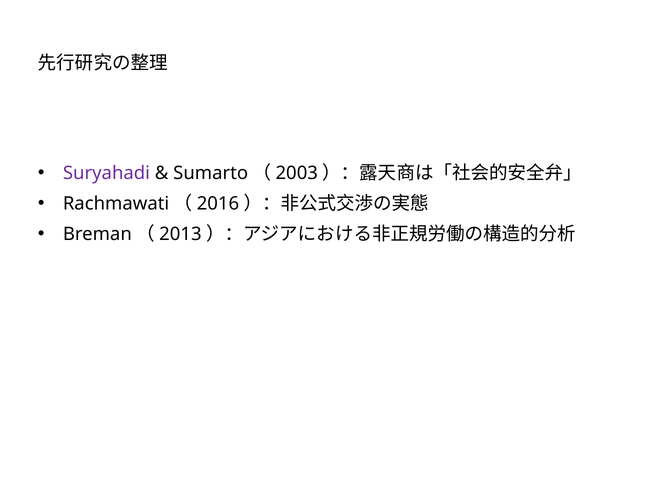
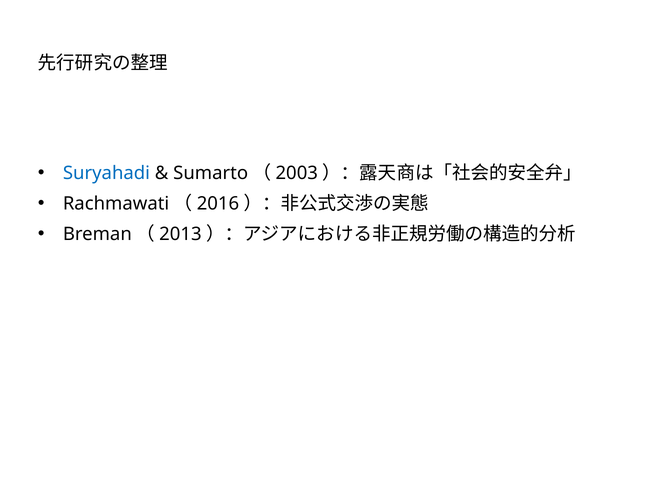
Suryahadi colour: purple -> blue
